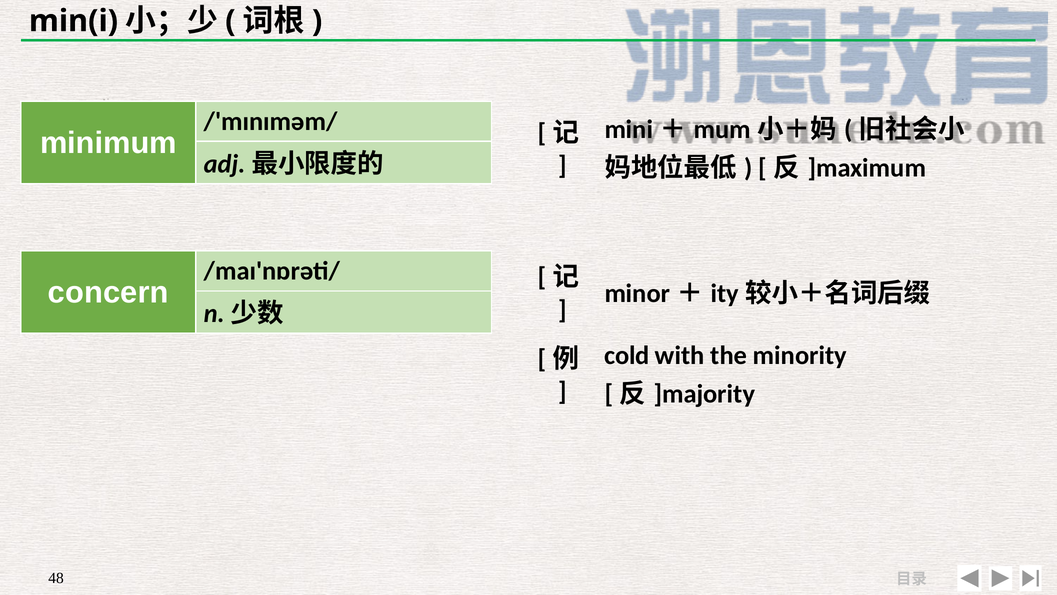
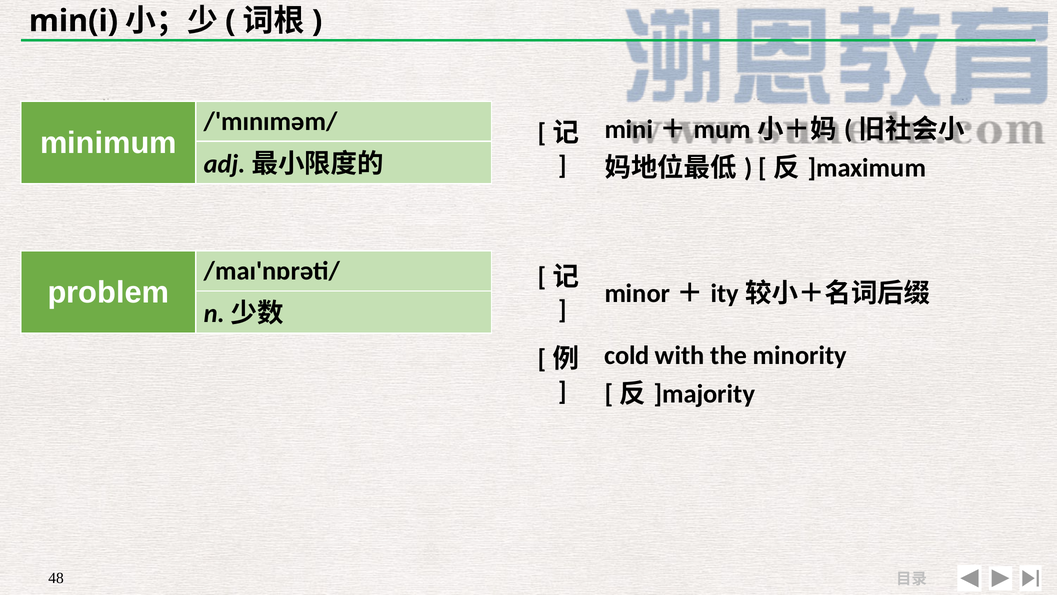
concern: concern -> problem
